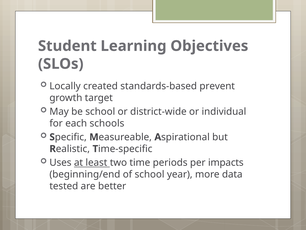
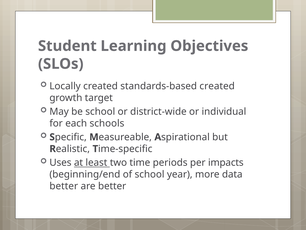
standards-based prevent: prevent -> created
tested at (64, 186): tested -> better
